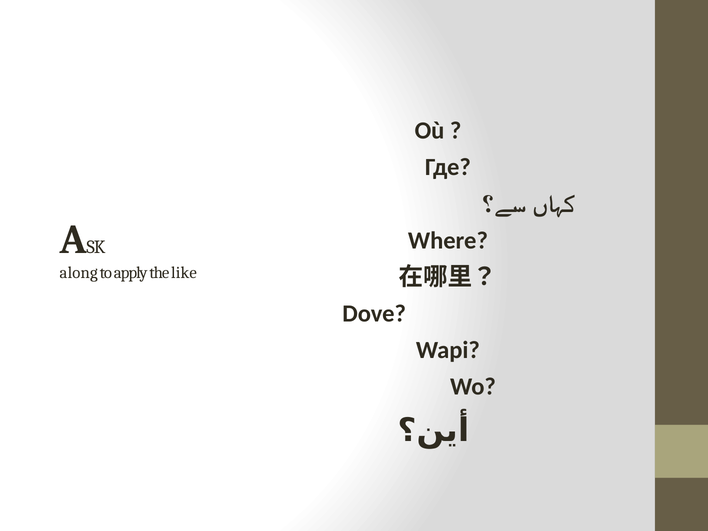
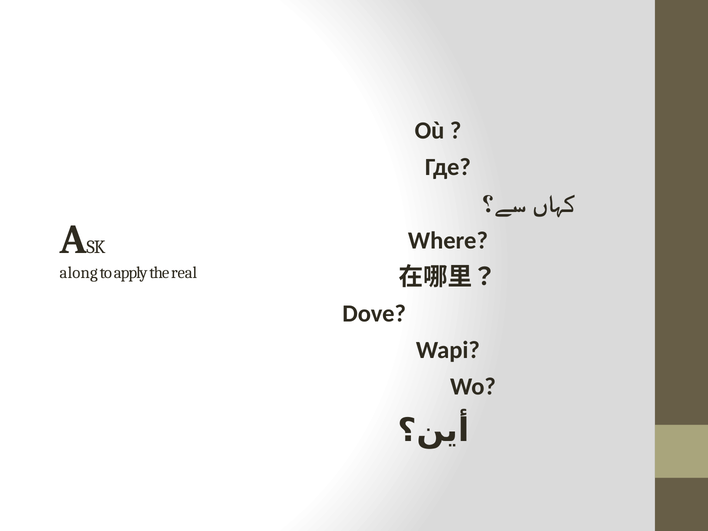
like: like -> real
